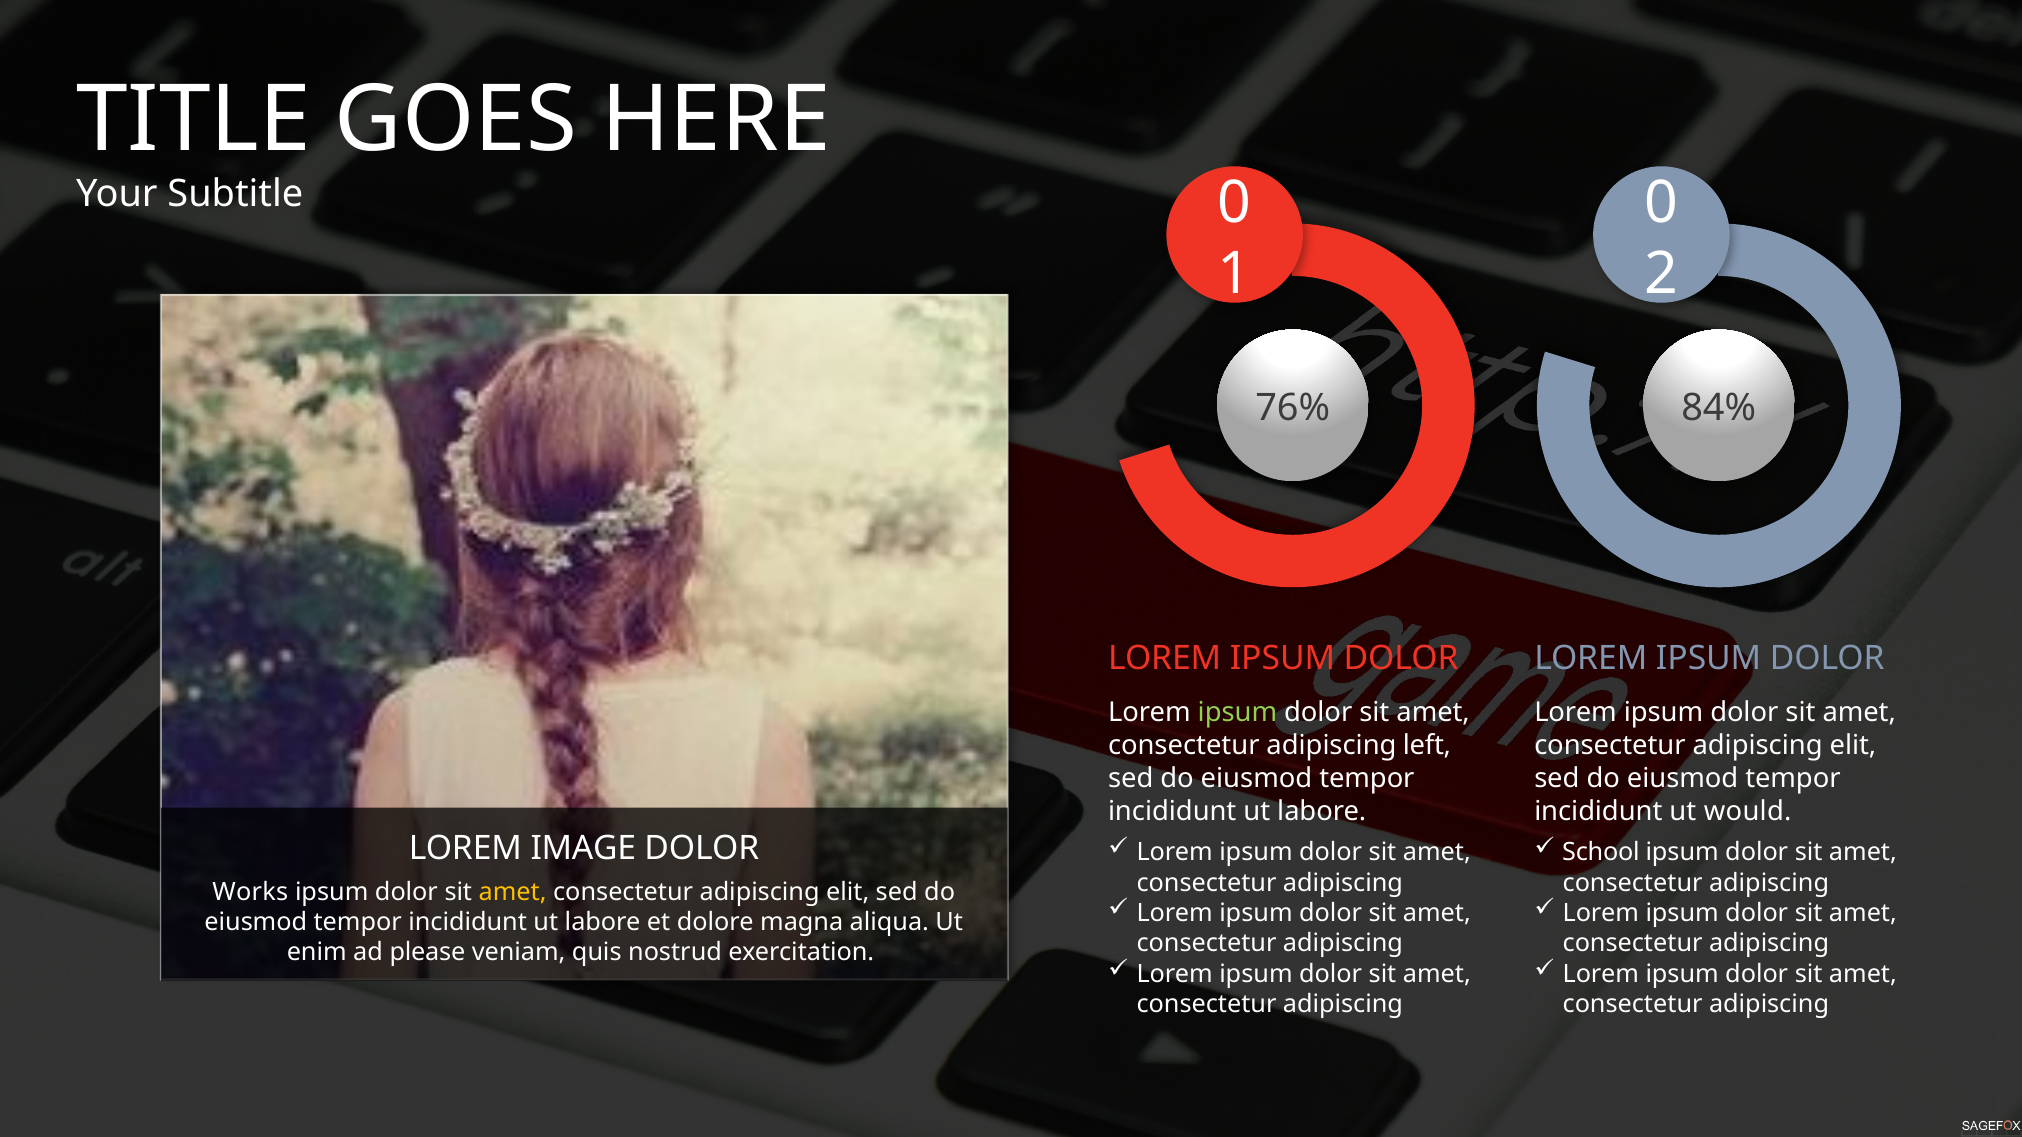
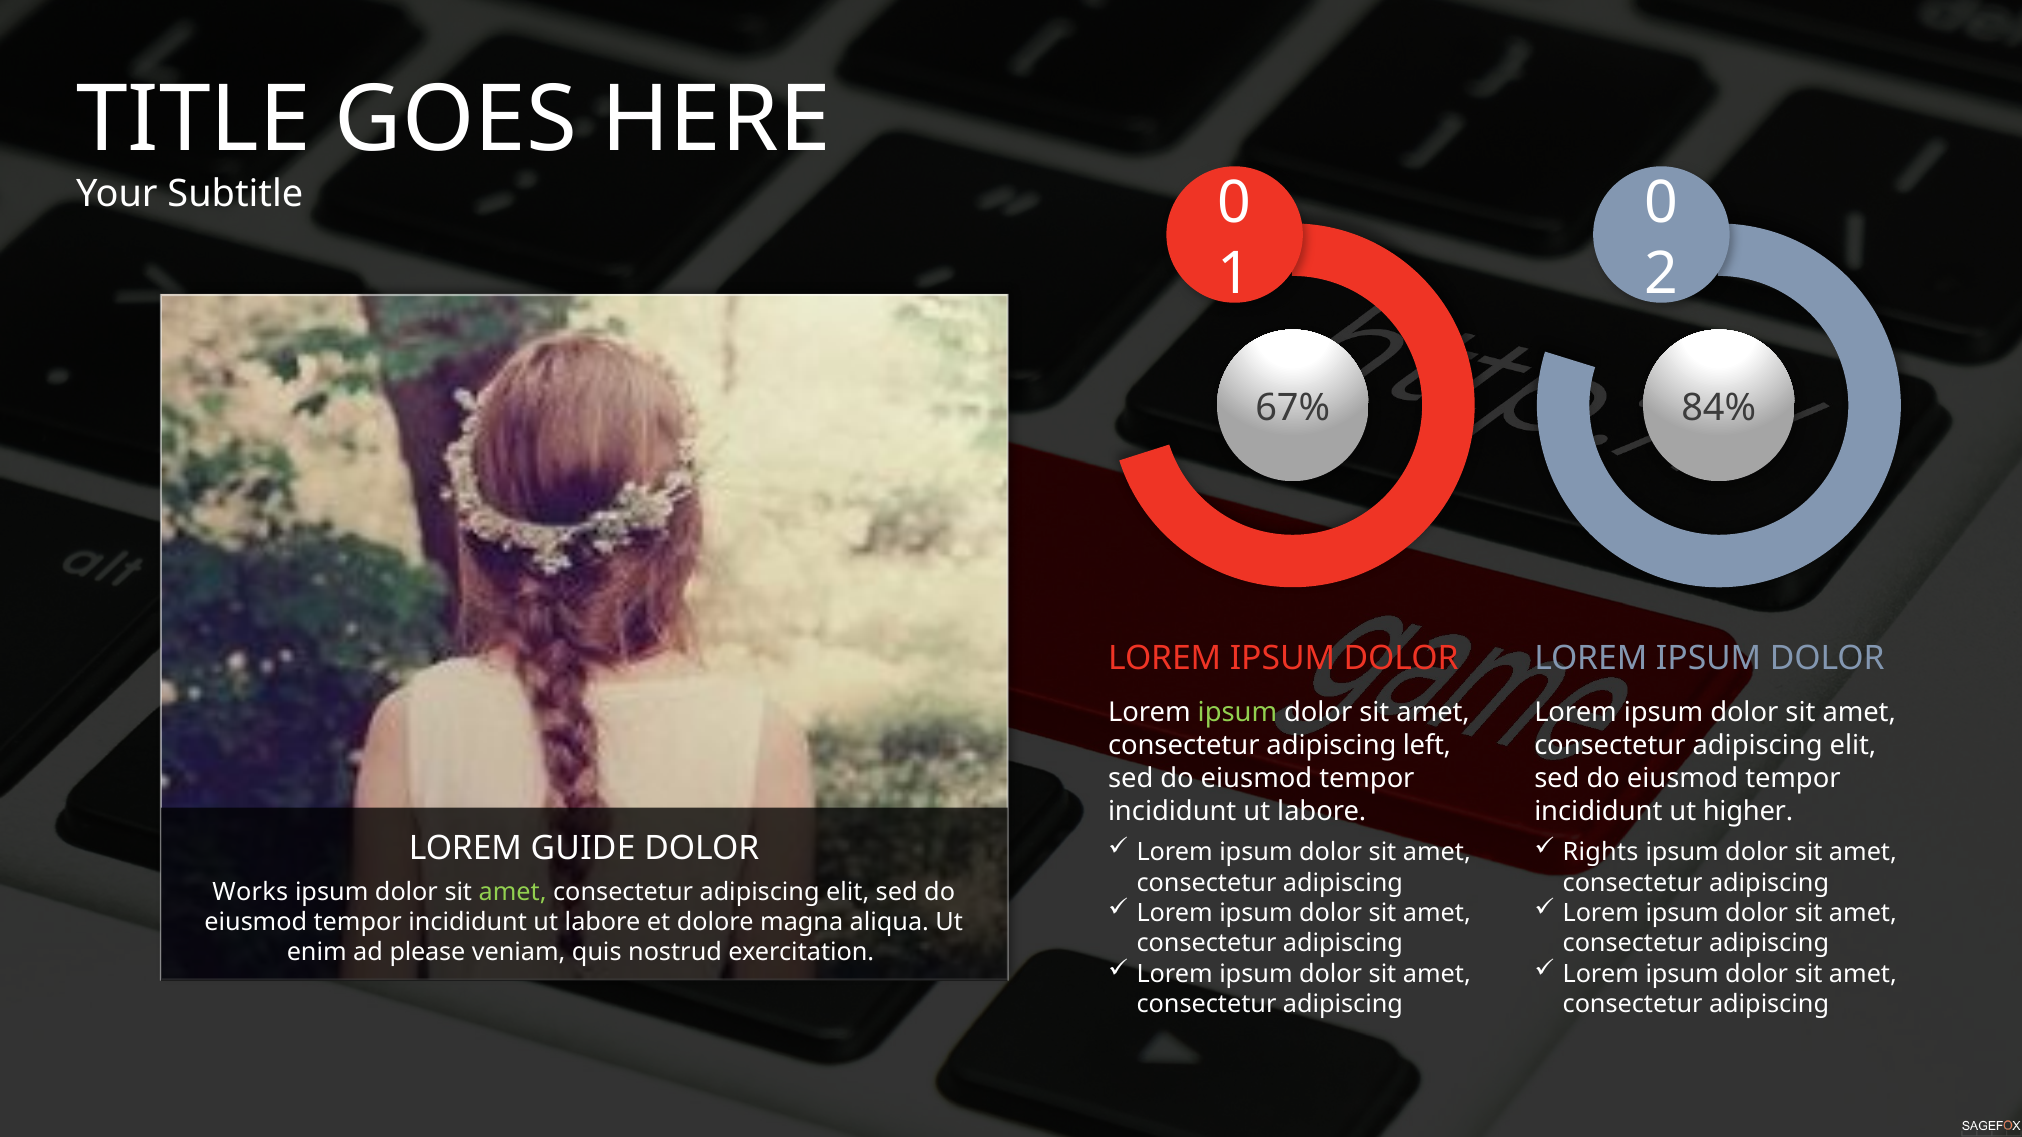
76%: 76% -> 67%
would: would -> higher
IMAGE: IMAGE -> GUIDE
School: School -> Rights
amet at (513, 892) colour: yellow -> light green
